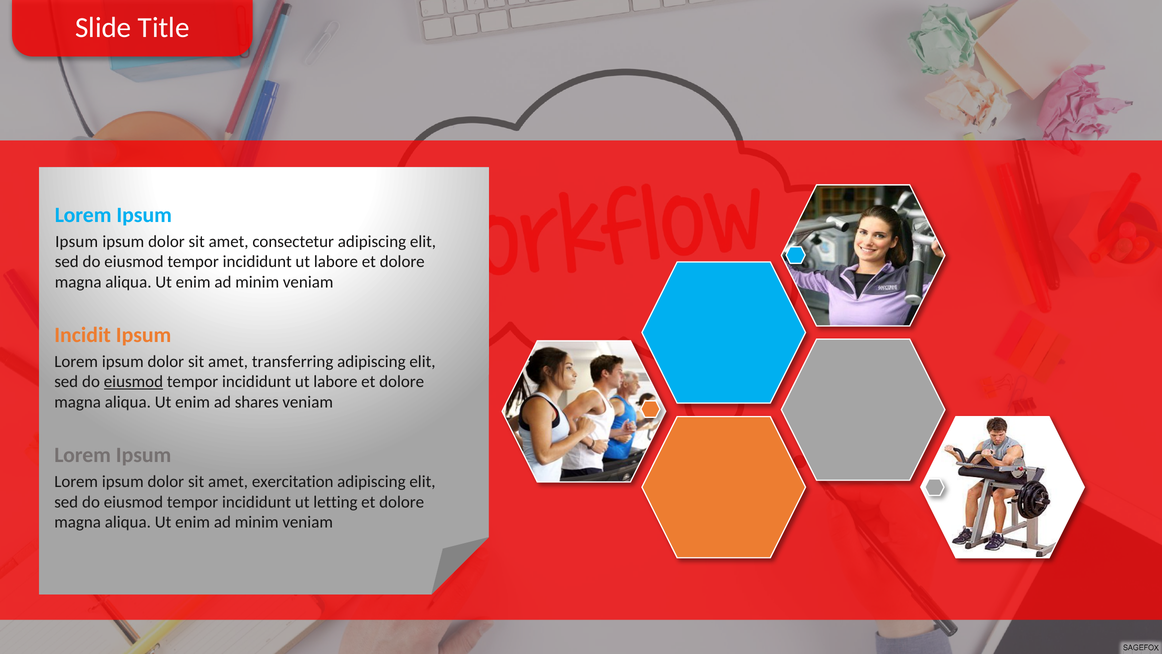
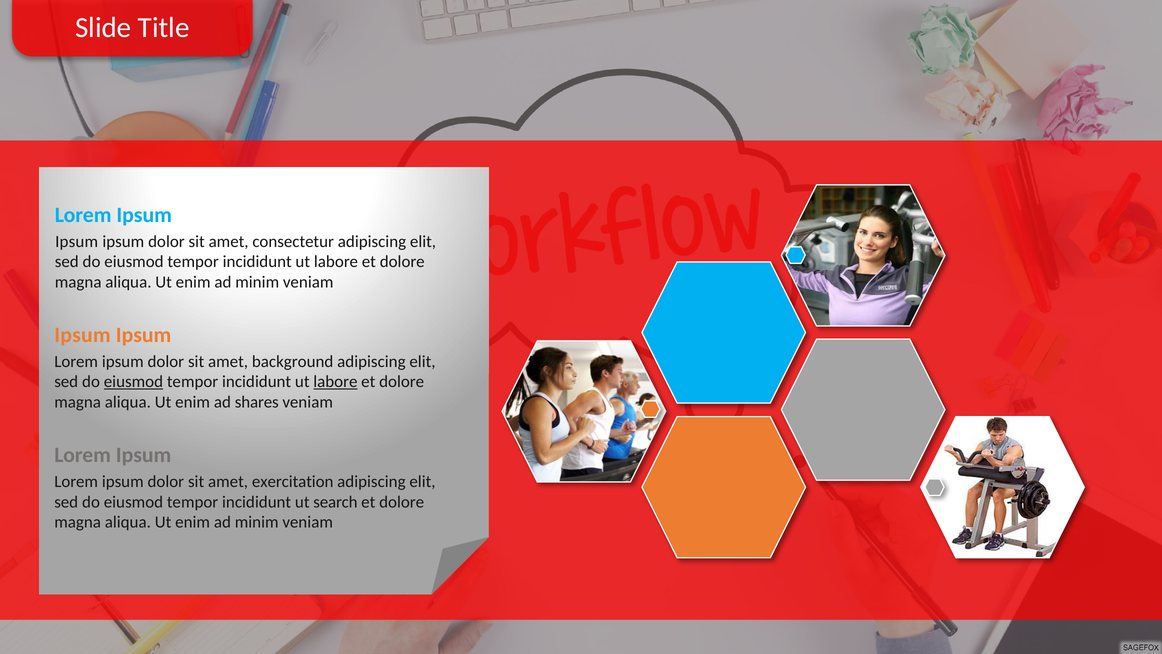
Incidit at (83, 335): Incidit -> Ipsum
transferring: transferring -> background
labore at (335, 382) underline: none -> present
letting: letting -> search
